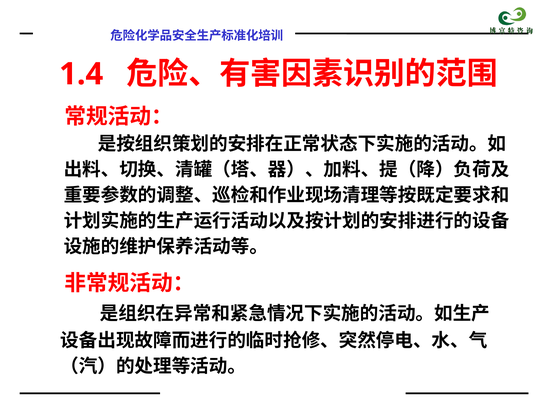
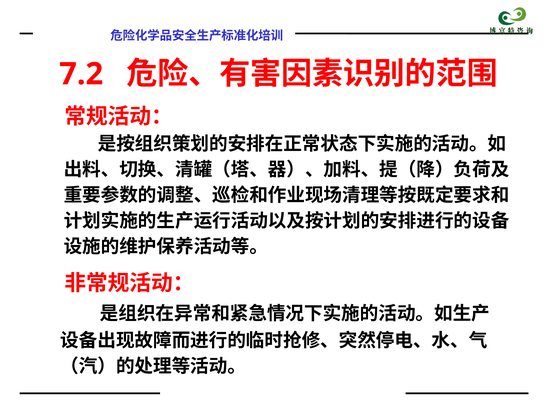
1.4: 1.4 -> 7.2
